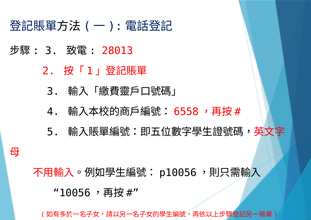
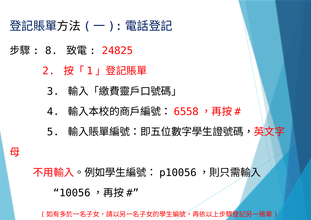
3 at (51, 51): 3 -> 8
28013: 28013 -> 24825
